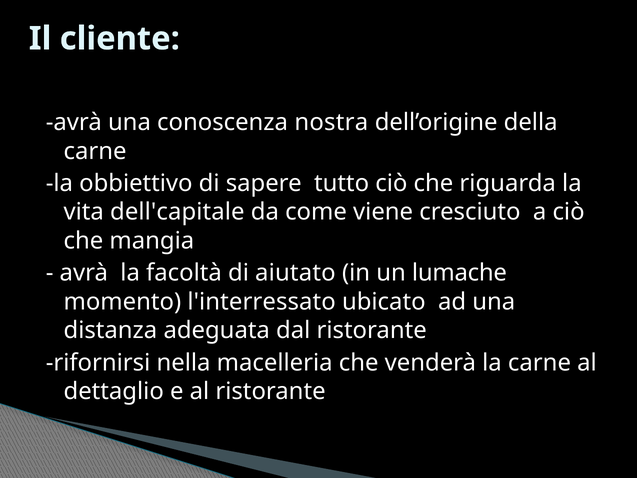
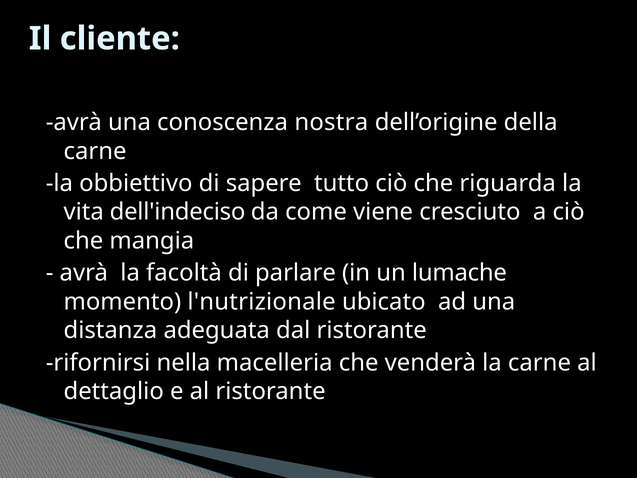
dell'capitale: dell'capitale -> dell'indeciso
aiutato: aiutato -> parlare
l'interressato: l'interressato -> l'nutrizionale
